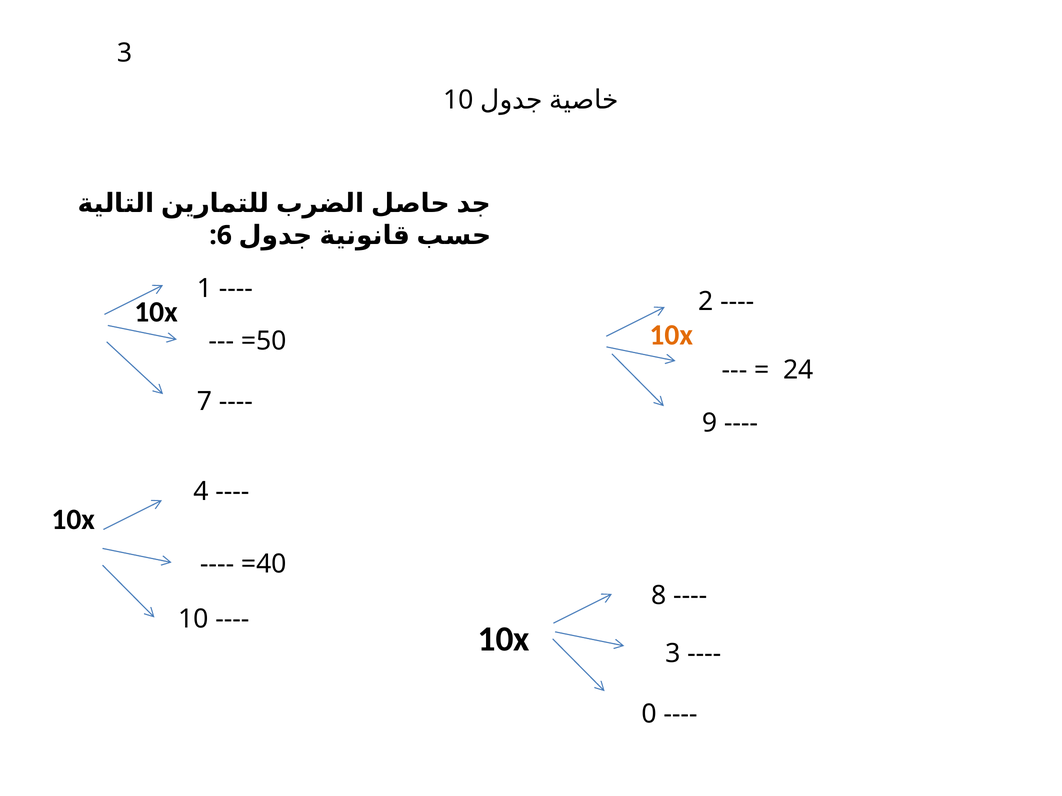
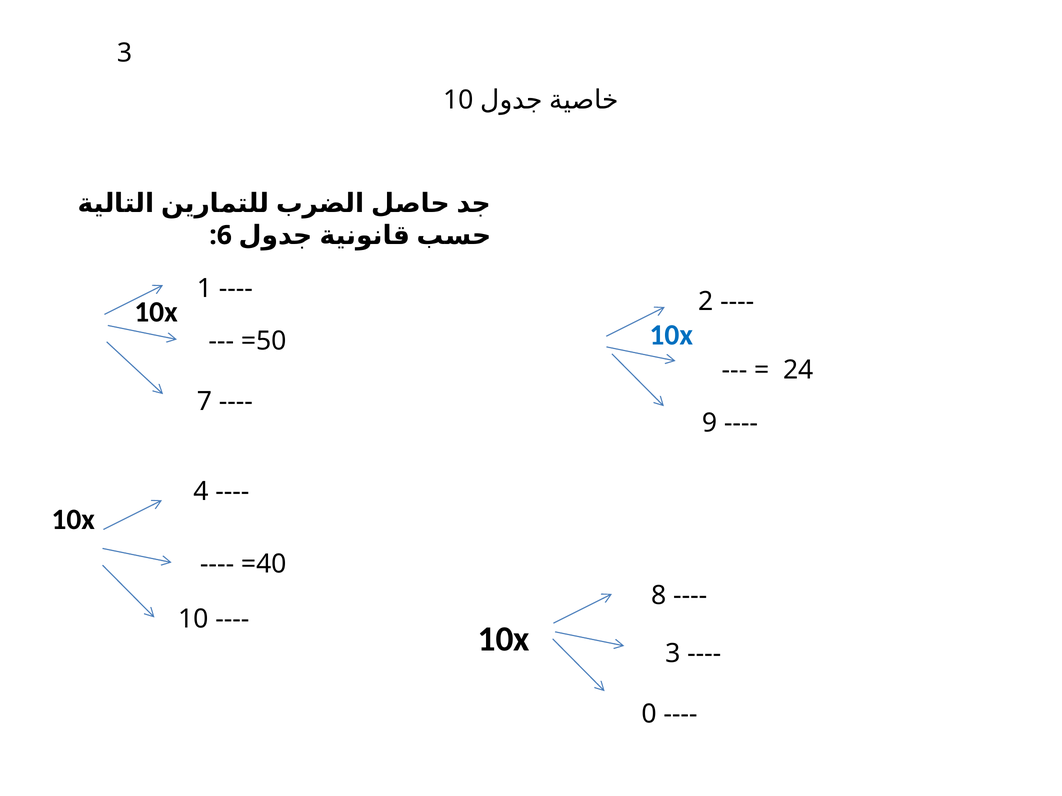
10x at (671, 335) colour: orange -> blue
